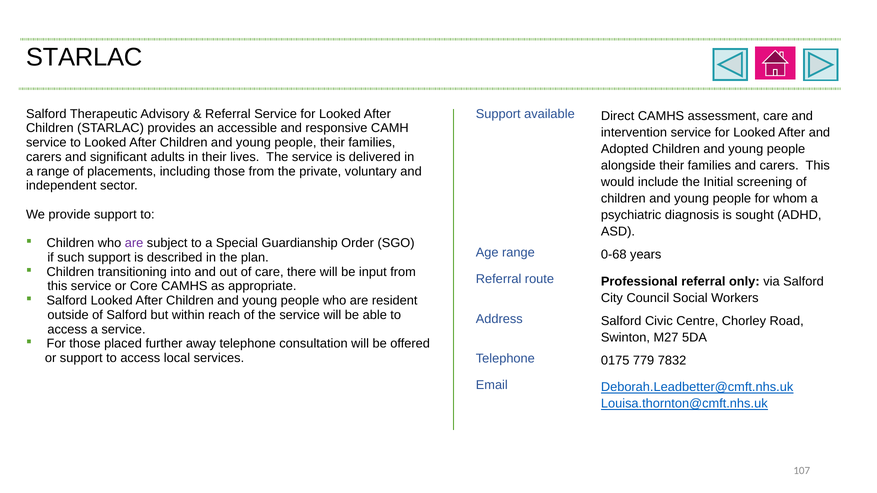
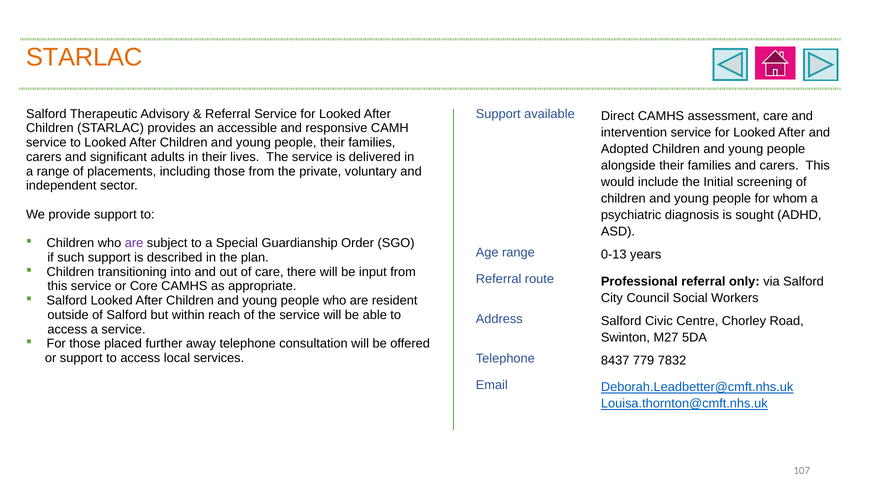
STARLAC at (84, 57) colour: black -> orange
0-68: 0-68 -> 0-13
0175: 0175 -> 8437
